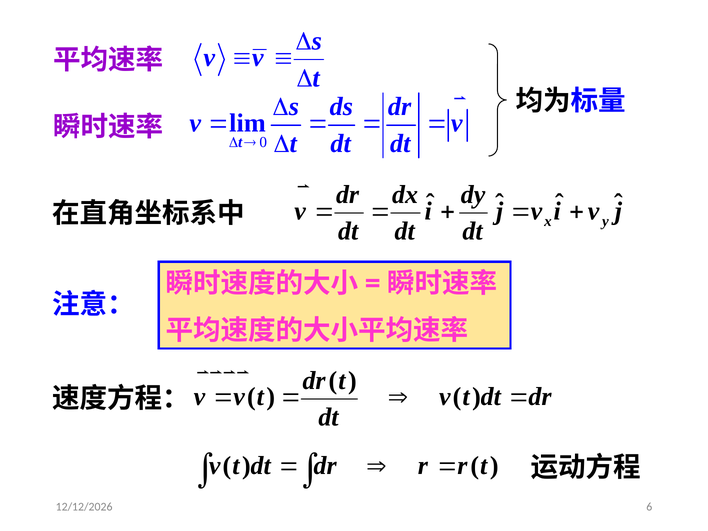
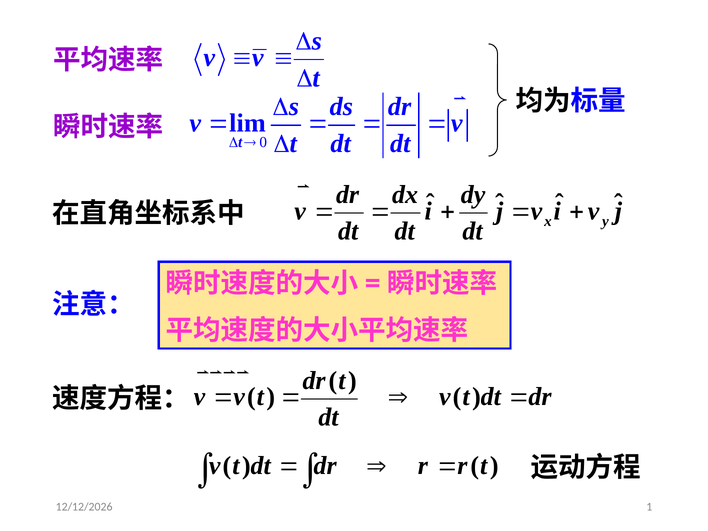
6: 6 -> 1
